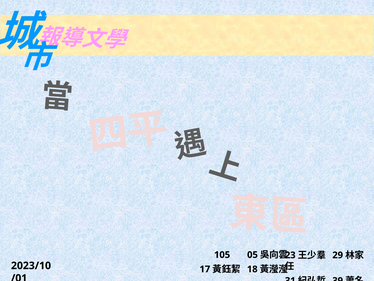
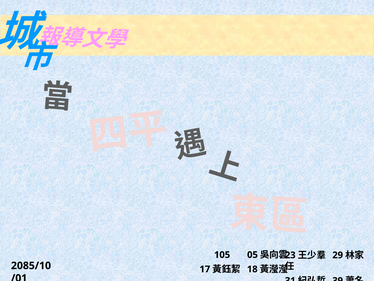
2023/10: 2023/10 -> 2085/10
